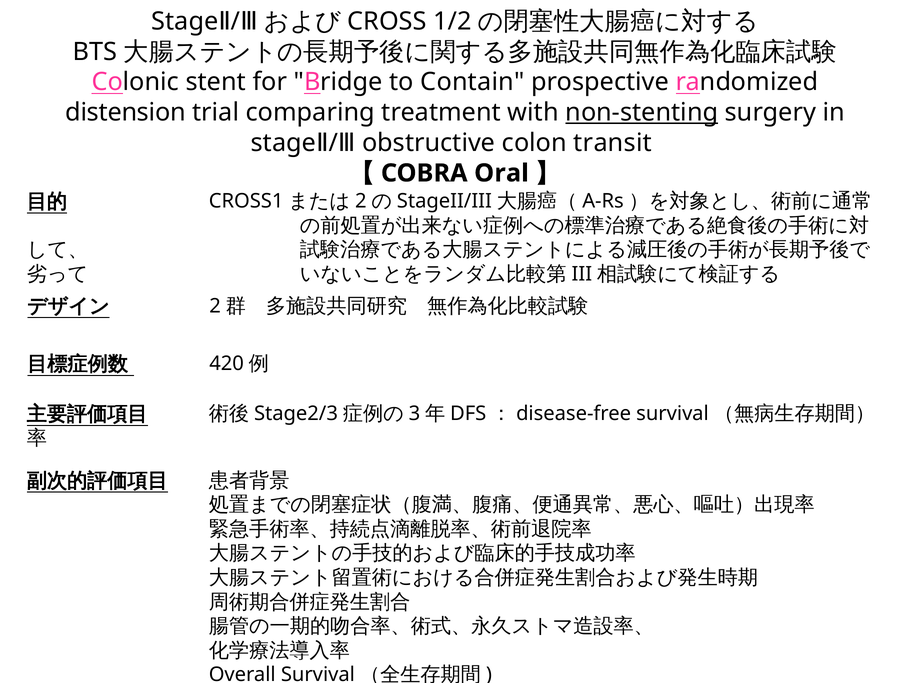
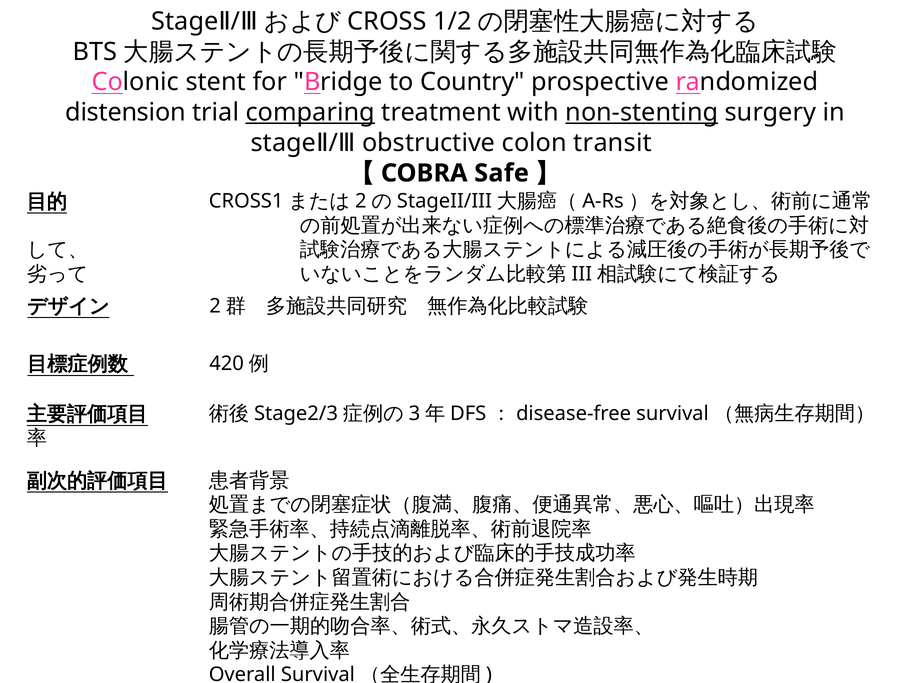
Contain: Contain -> Country
comparing underline: none -> present
Oral: Oral -> Safe
